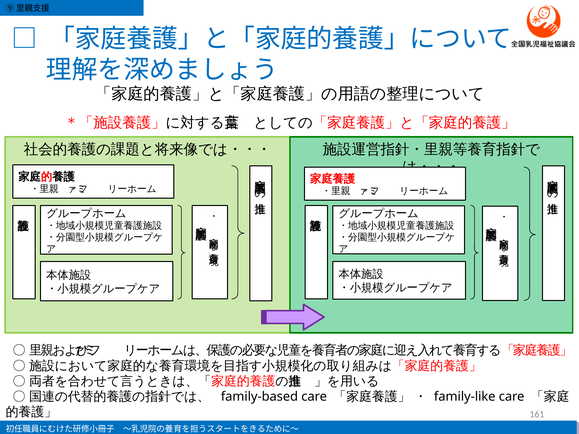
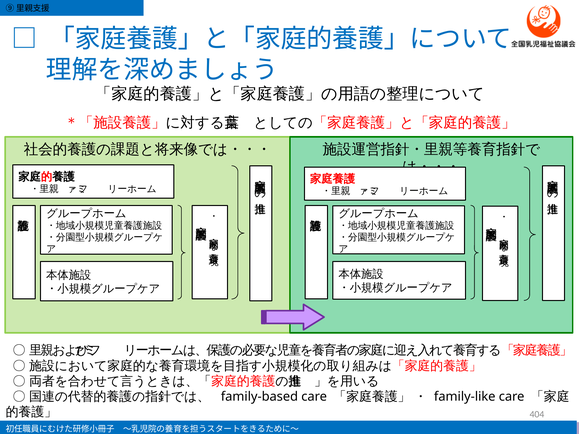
161: 161 -> 404
